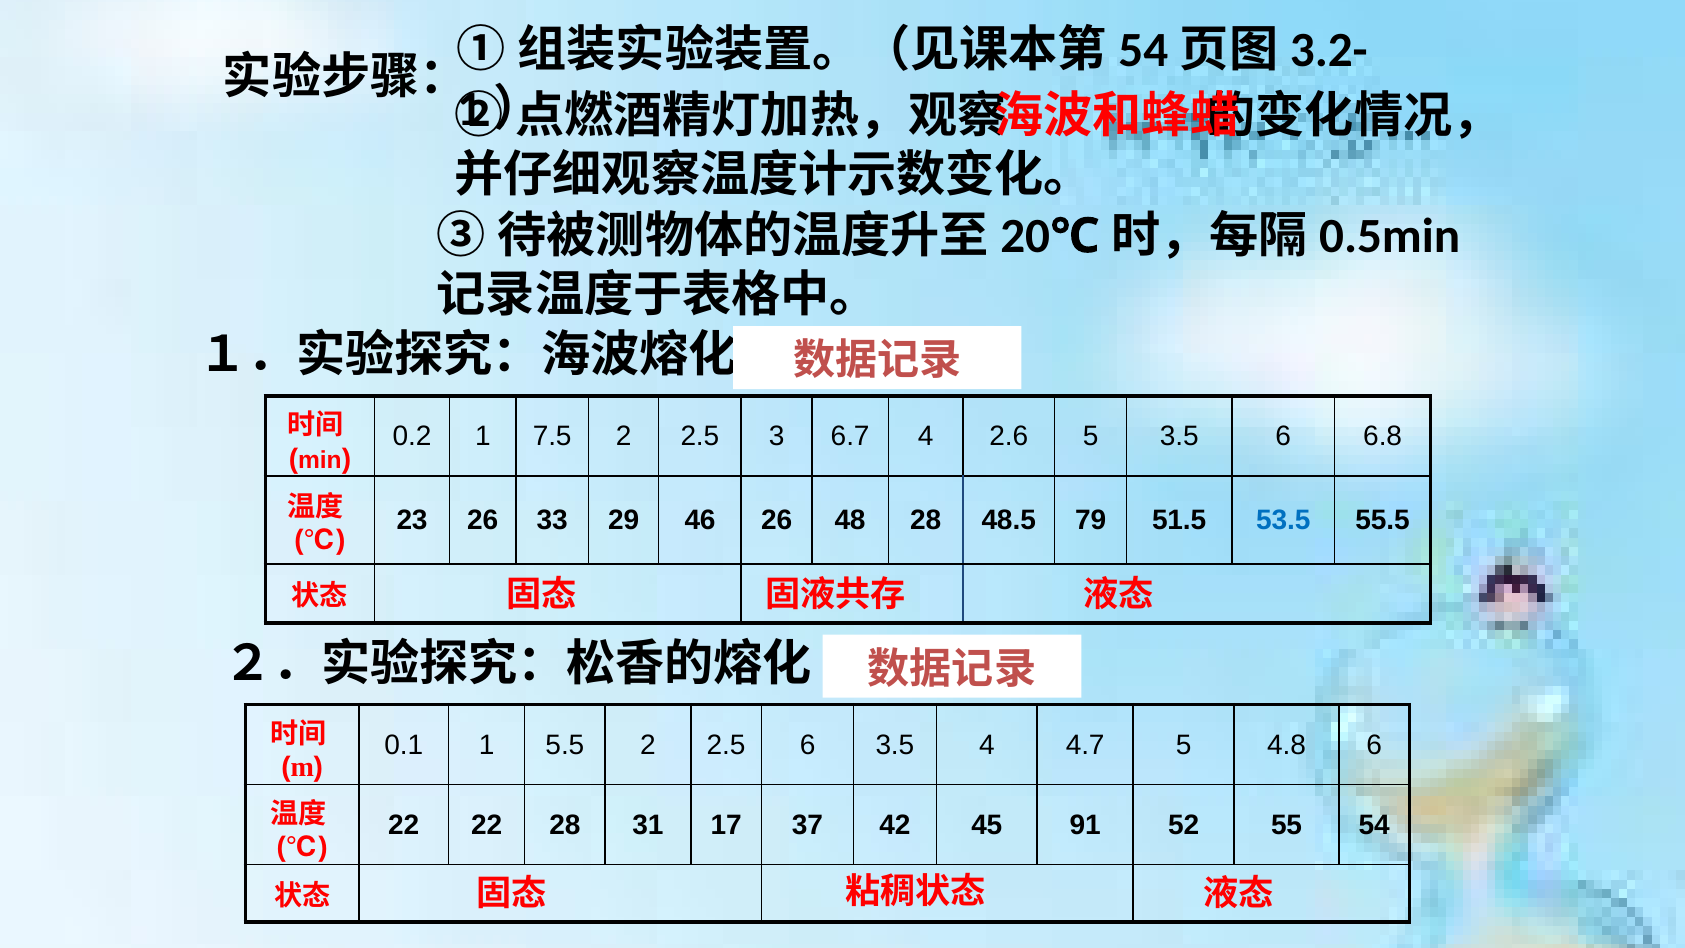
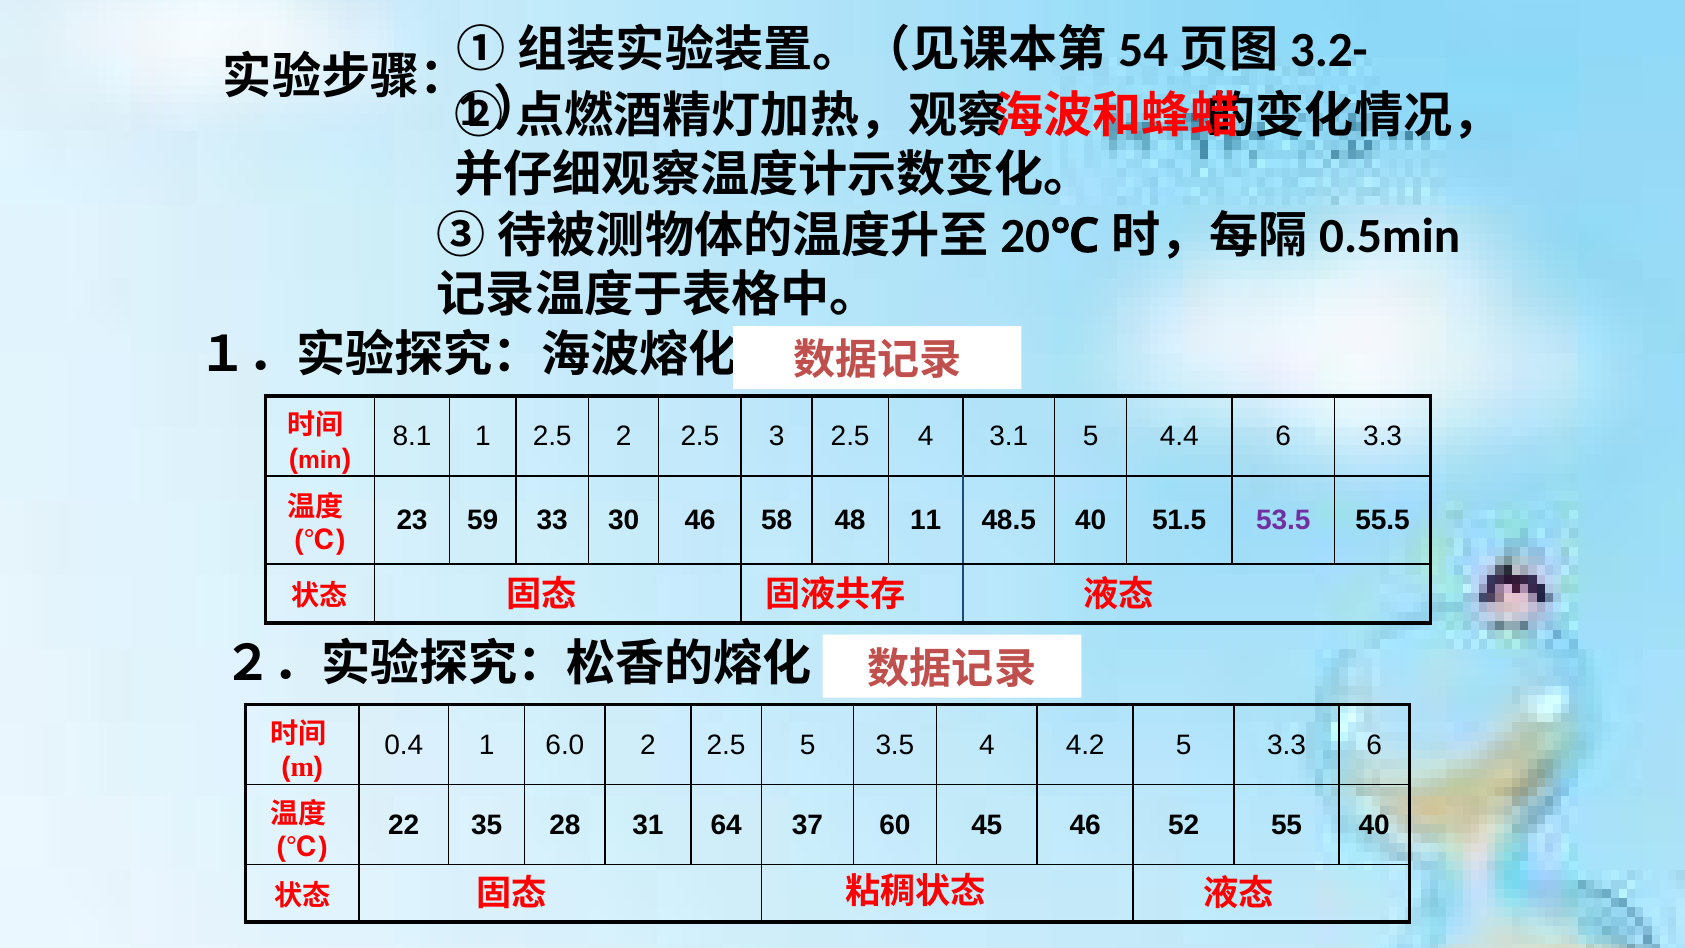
0.2: 0.2 -> 8.1
1 7.5: 7.5 -> 2.5
3 6.7: 6.7 -> 2.5
2.6: 2.6 -> 3.1
5 3.5: 3.5 -> 4.4
6 6.8: 6.8 -> 3.3
23 26: 26 -> 59
29: 29 -> 30
46 26: 26 -> 58
48 28: 28 -> 11
48.5 79: 79 -> 40
53.5 colour: blue -> purple
0.1: 0.1 -> 0.4
5.5: 5.5 -> 6.0
2.5 6: 6 -> 5
4.7: 4.7 -> 4.2
5 4.8: 4.8 -> 3.3
22 22: 22 -> 35
17: 17 -> 64
42: 42 -> 60
45 91: 91 -> 46
55 54: 54 -> 40
